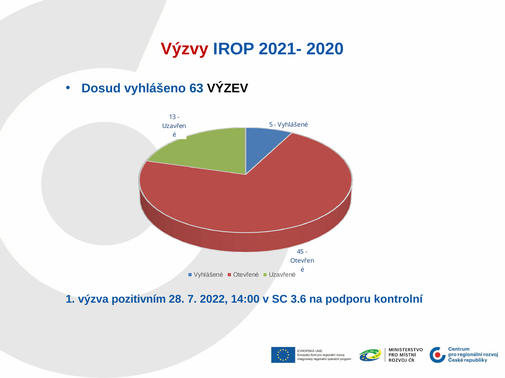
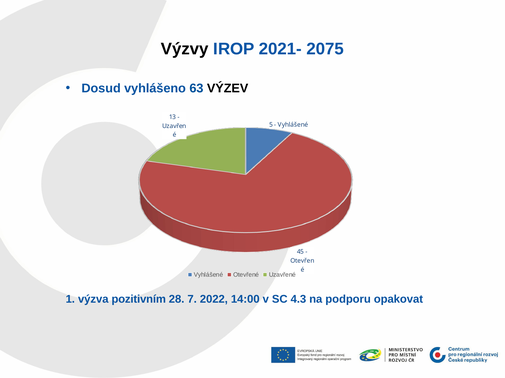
Výzvy colour: red -> black
2020: 2020 -> 2075
3.6: 3.6 -> 4.3
kontrolní: kontrolní -> opakovat
